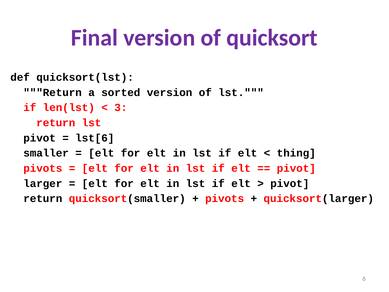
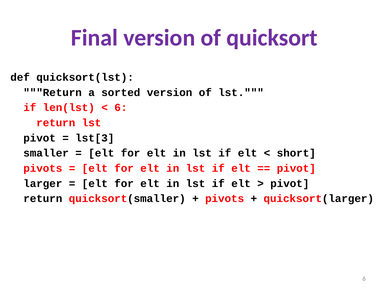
3 at (121, 108): 3 -> 6
lst[6: lst[6 -> lst[3
thing: thing -> short
